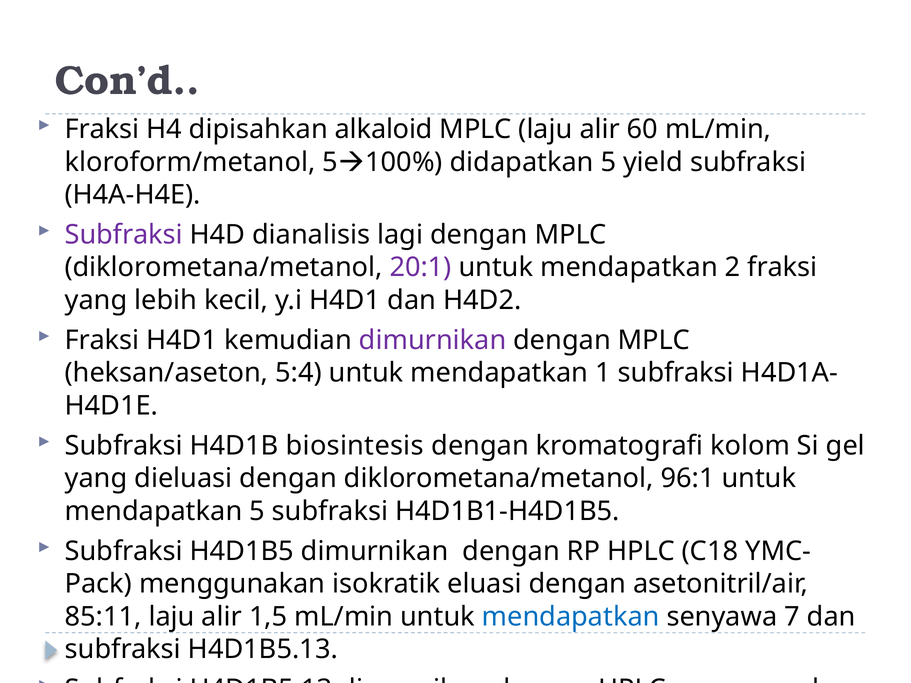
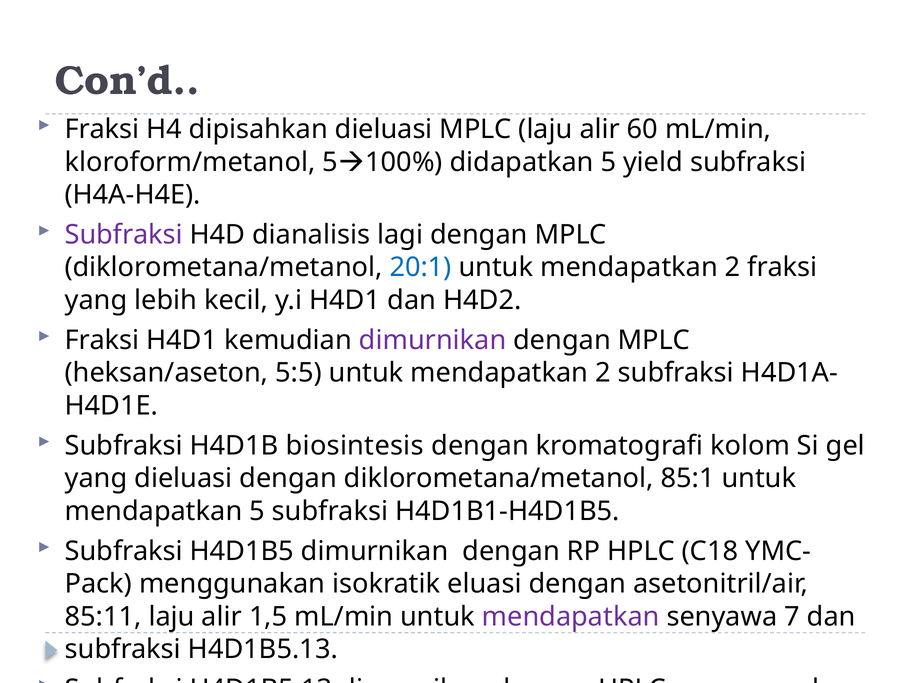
dipisahkan alkaloid: alkaloid -> dieluasi
20:1 colour: purple -> blue
5:4: 5:4 -> 5:5
1 at (603, 373): 1 -> 2
96:1: 96:1 -> 85:1
mendapatkan at (571, 617) colour: blue -> purple
